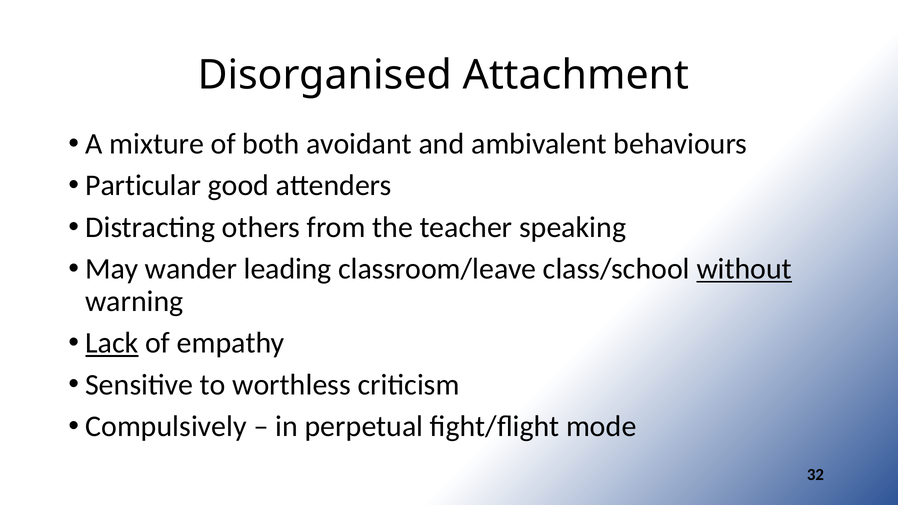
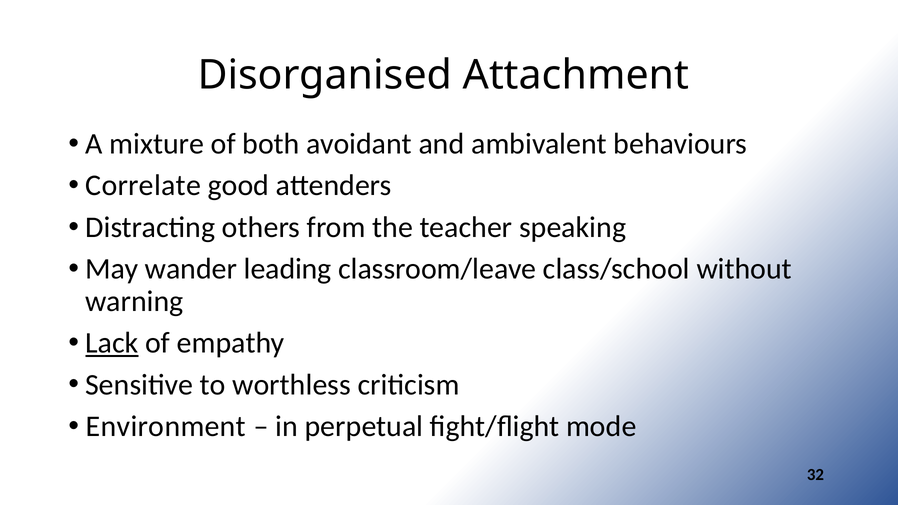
Particular: Particular -> Correlate
without underline: present -> none
Compulsively: Compulsively -> Environment
